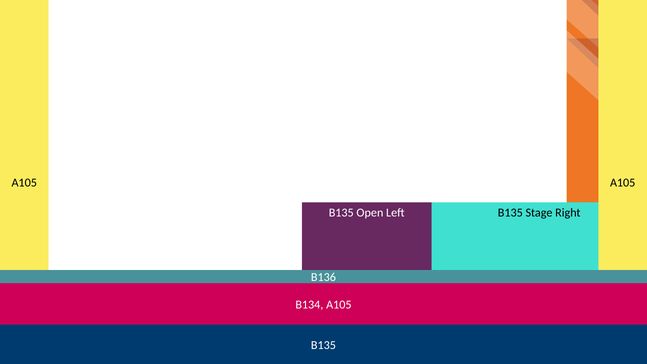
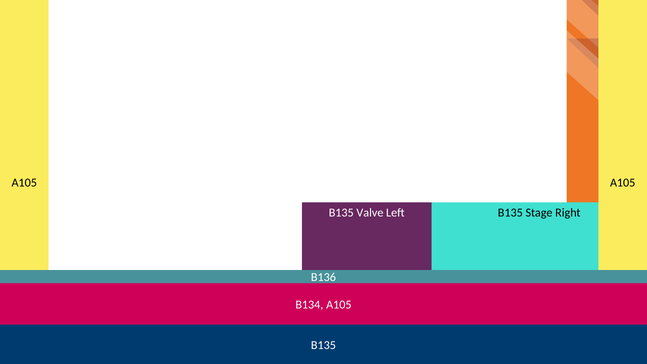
Open: Open -> Valve
